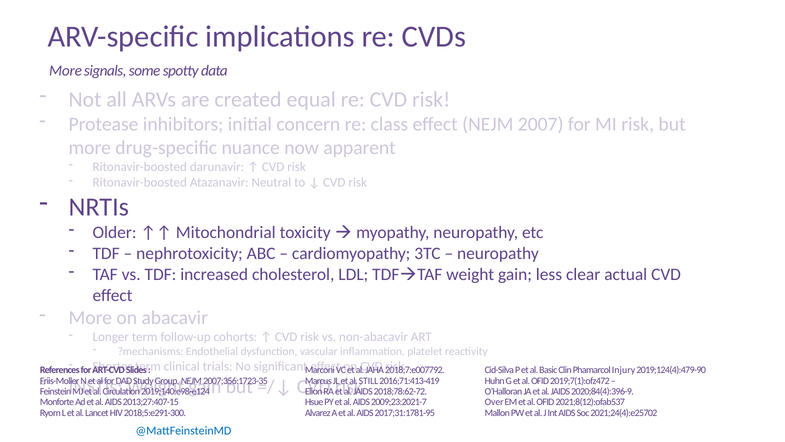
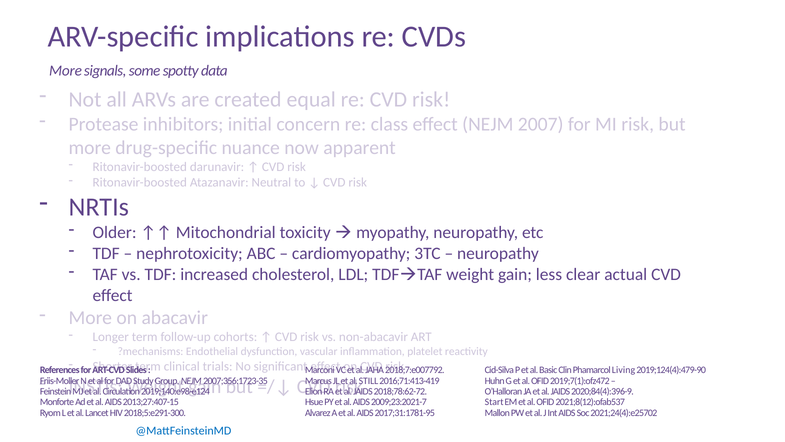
Injury: Injury -> Living
Over: Over -> Start
